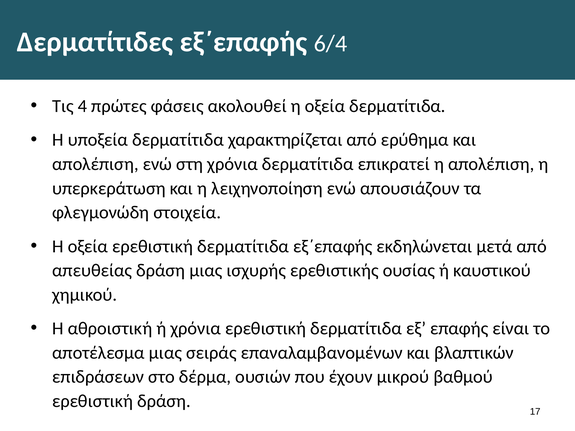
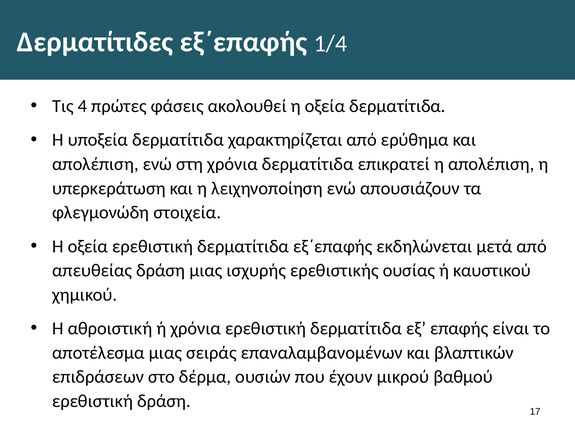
6/4: 6/4 -> 1/4
